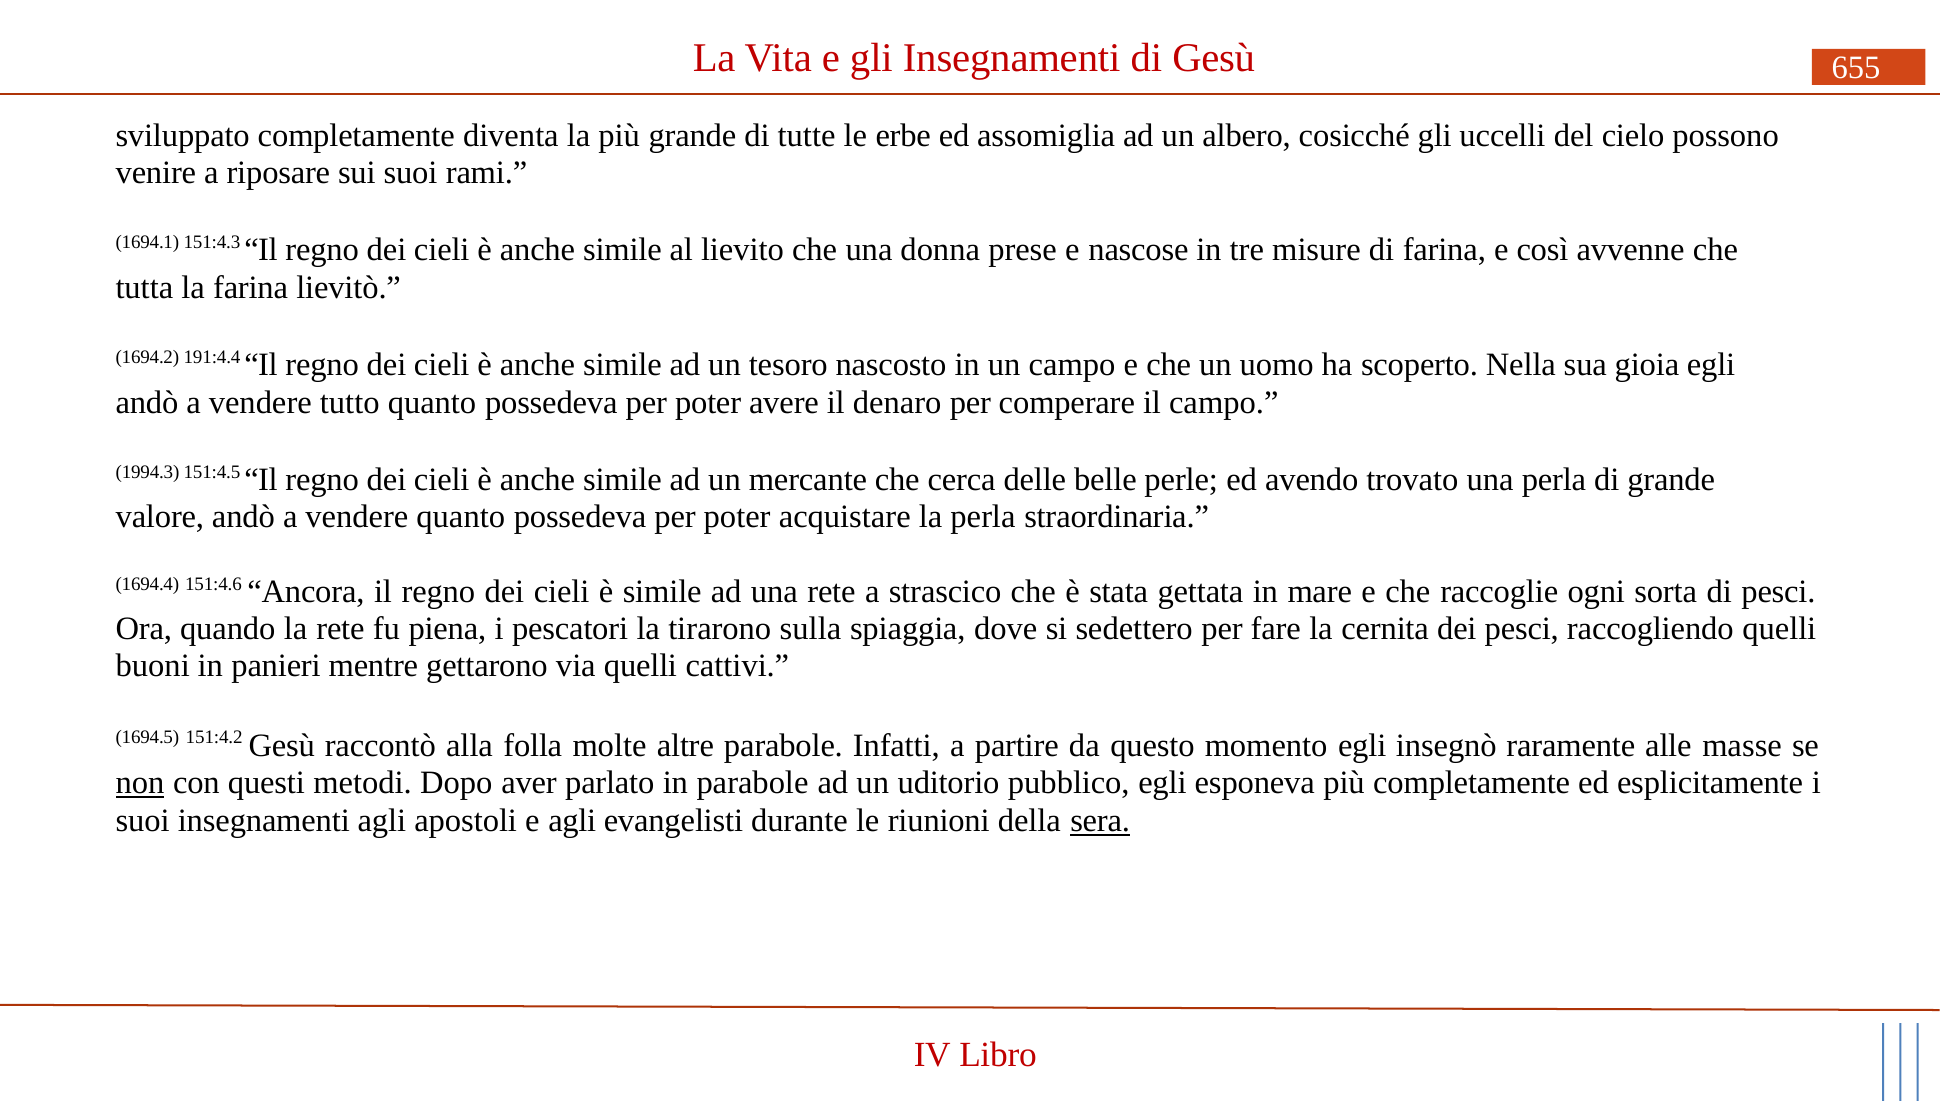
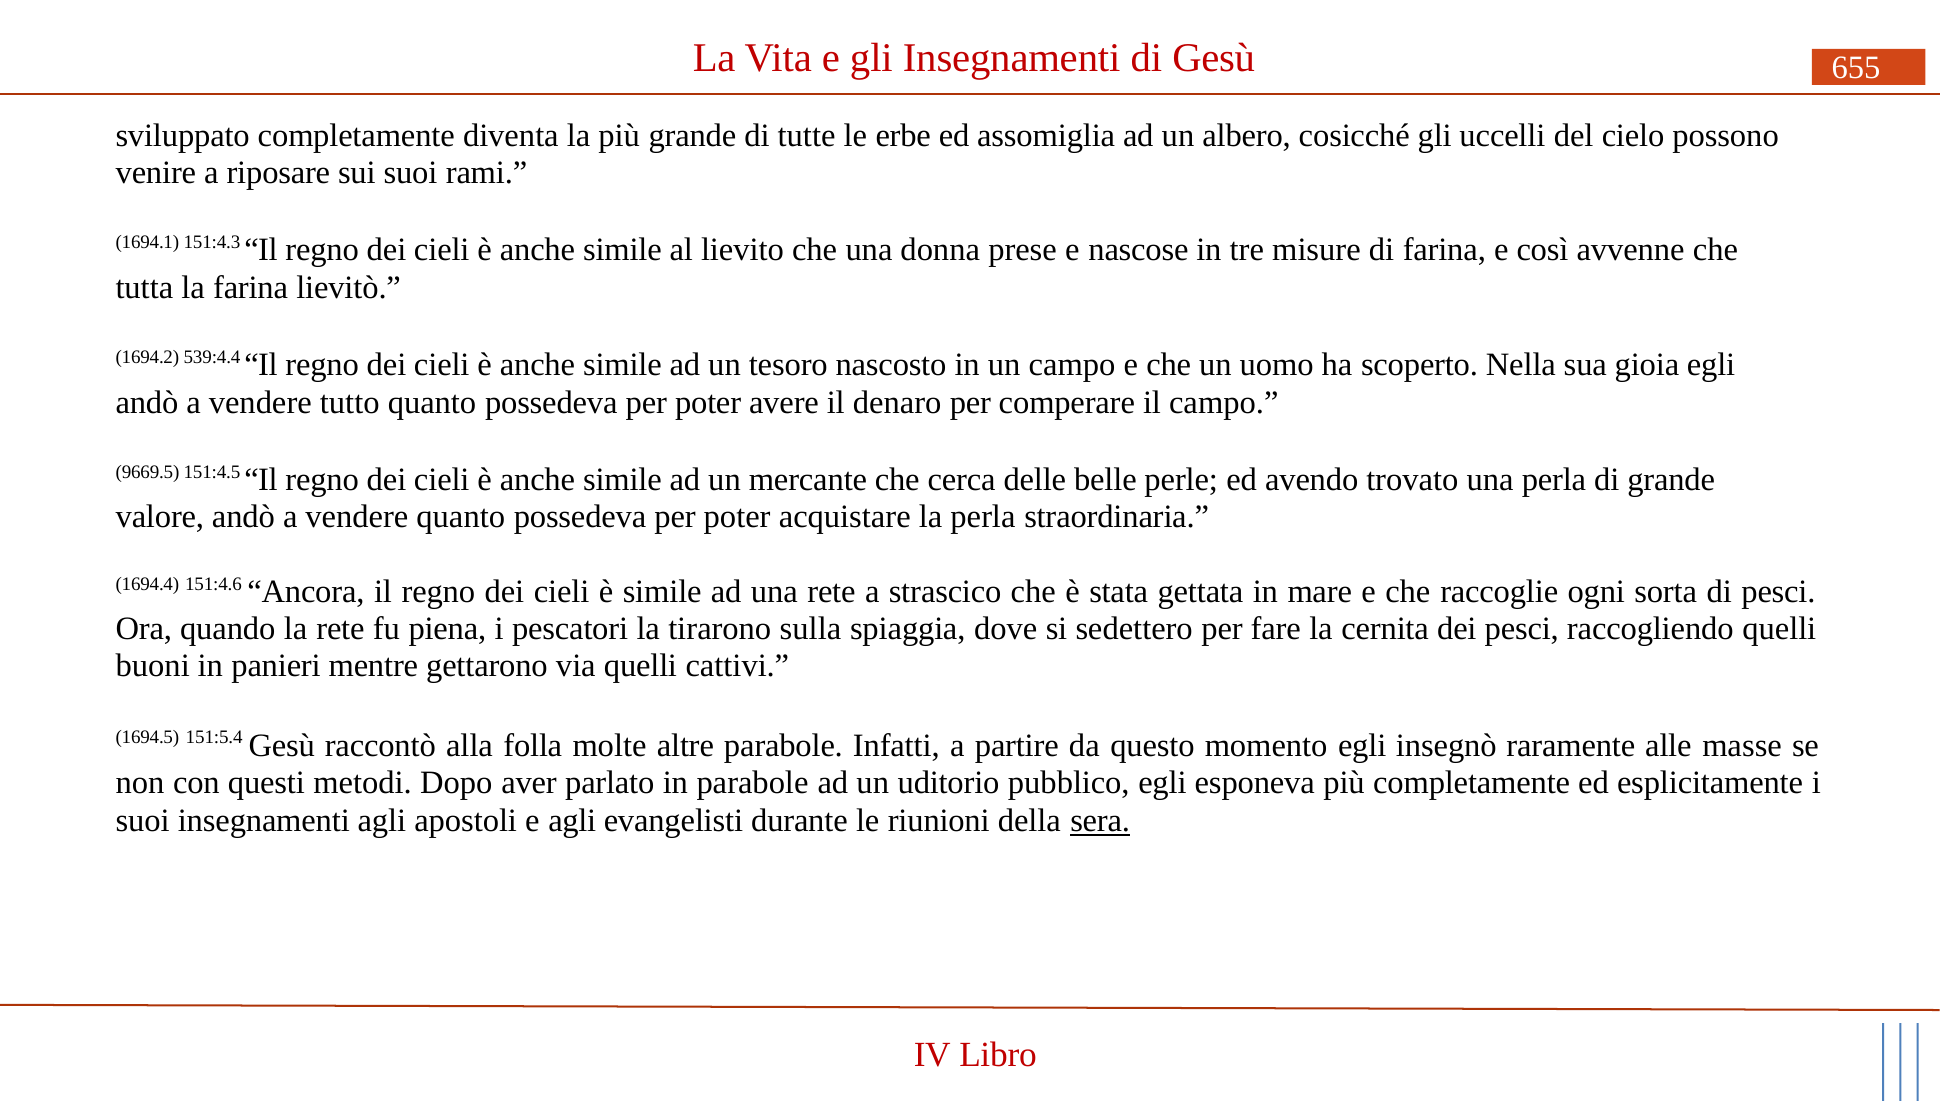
191:4.4: 191:4.4 -> 539:4.4
1994.3: 1994.3 -> 9669.5
151:4.2: 151:4.2 -> 151:5.4
non underline: present -> none
